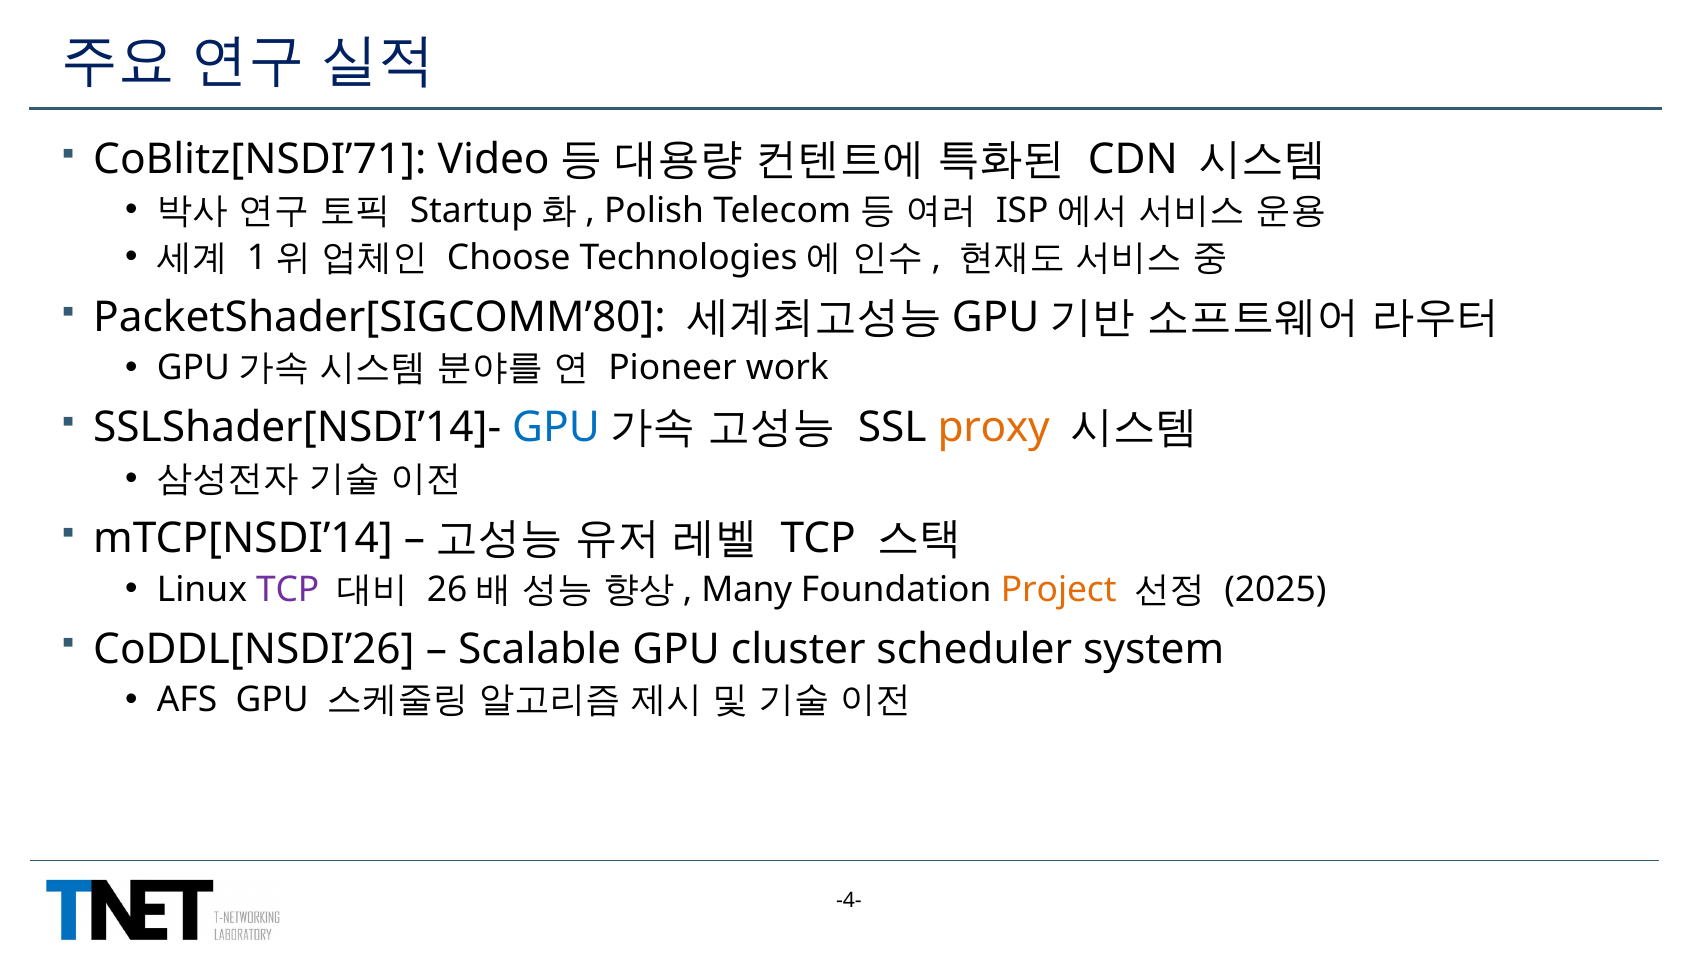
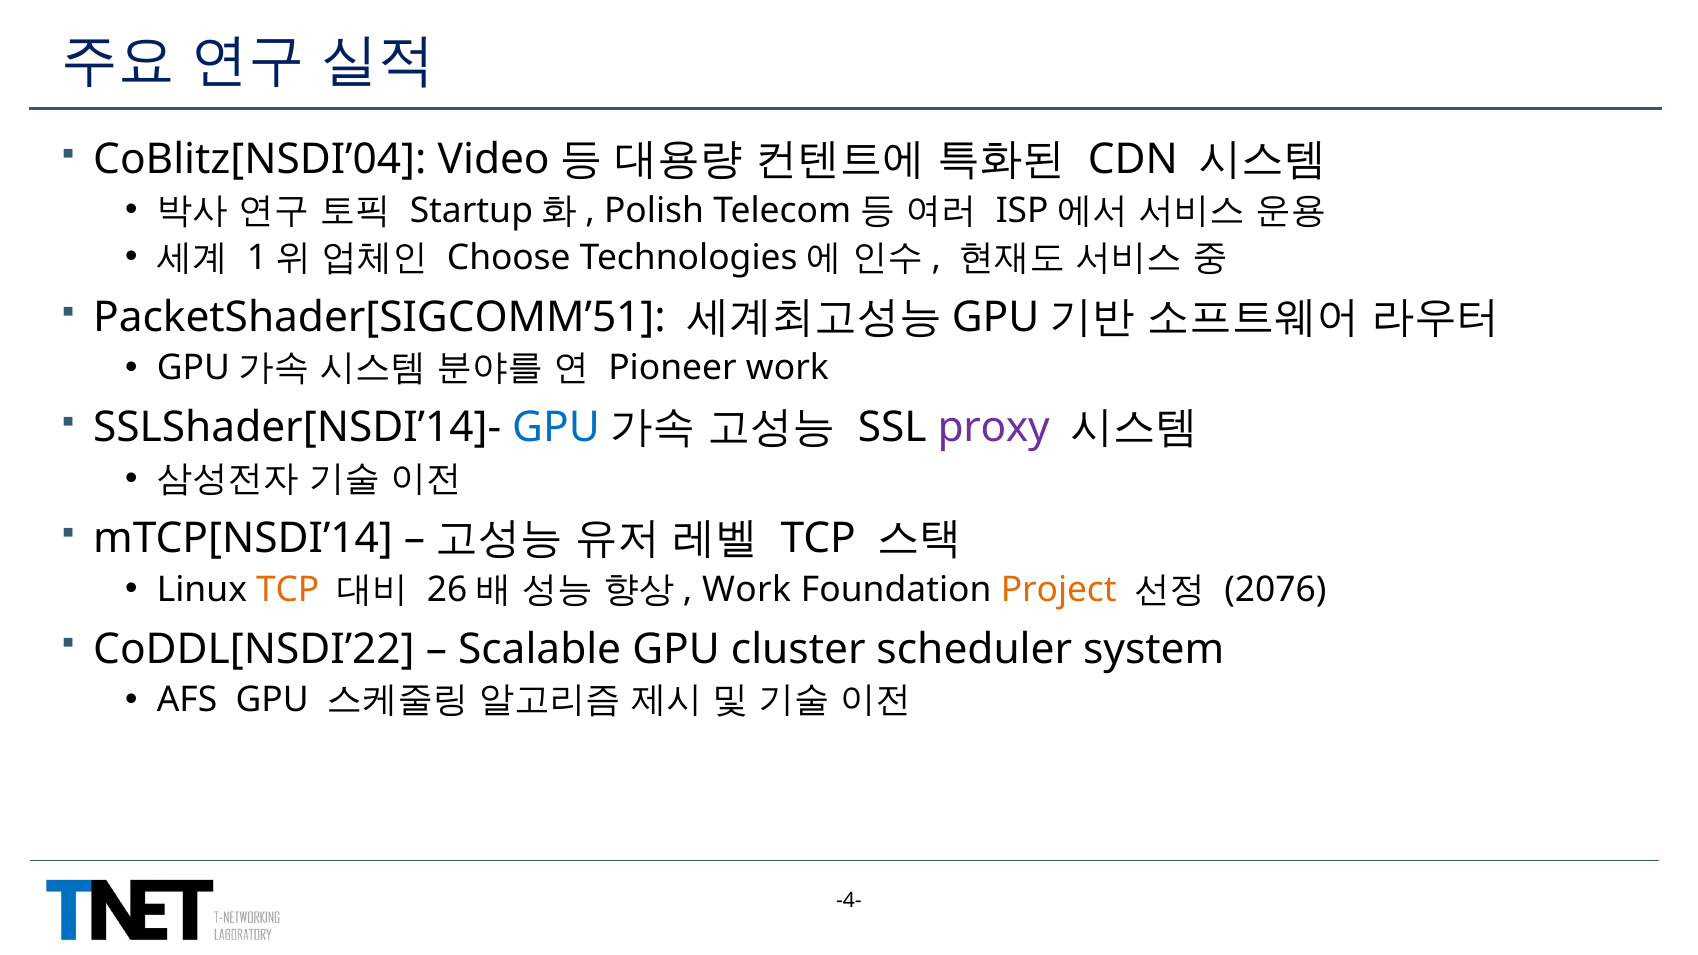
CoBlitz[NSDI’71: CoBlitz[NSDI’71 -> CoBlitz[NSDI’04
PacketShader[SIGCOMM’80: PacketShader[SIGCOMM’80 -> PacketShader[SIGCOMM’51
proxy colour: orange -> purple
TCP at (288, 589) colour: purple -> orange
Many at (747, 589): Many -> Work
2025: 2025 -> 2076
CoDDL[NSDI’26: CoDDL[NSDI’26 -> CoDDL[NSDI’22
